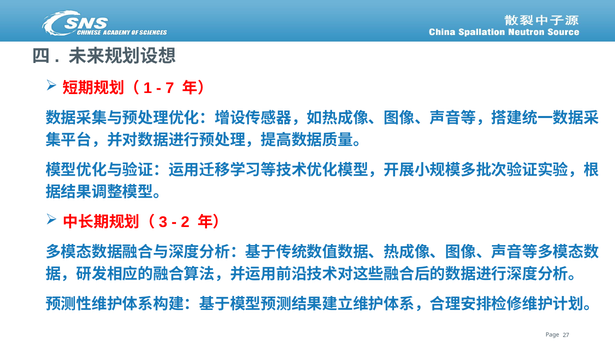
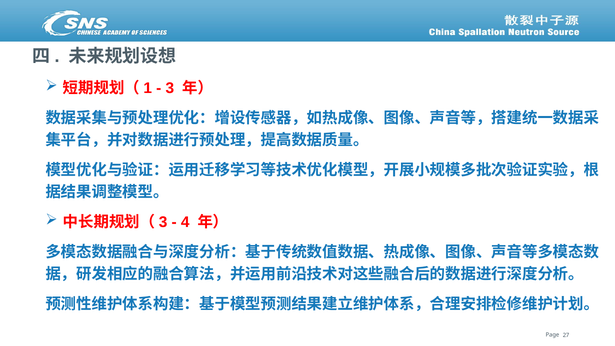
7: 7 -> 3
2: 2 -> 4
